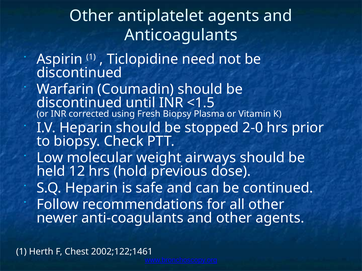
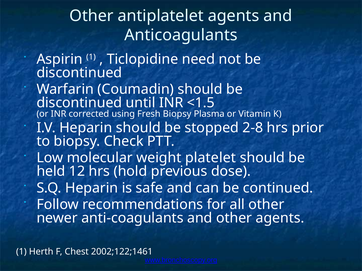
2-0: 2-0 -> 2-8
airways: airways -> platelet
